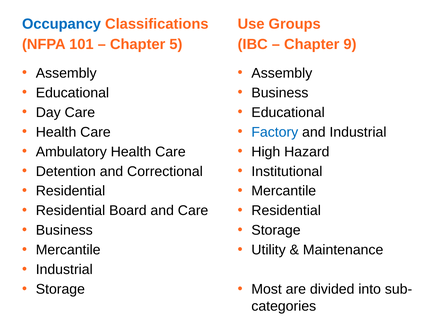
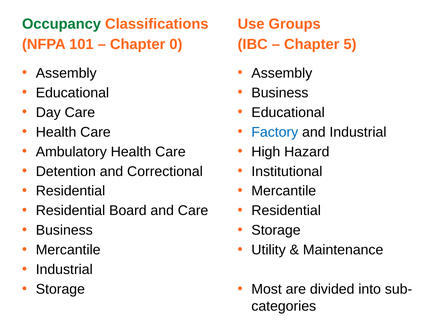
Occupancy colour: blue -> green
5: 5 -> 0
9: 9 -> 5
